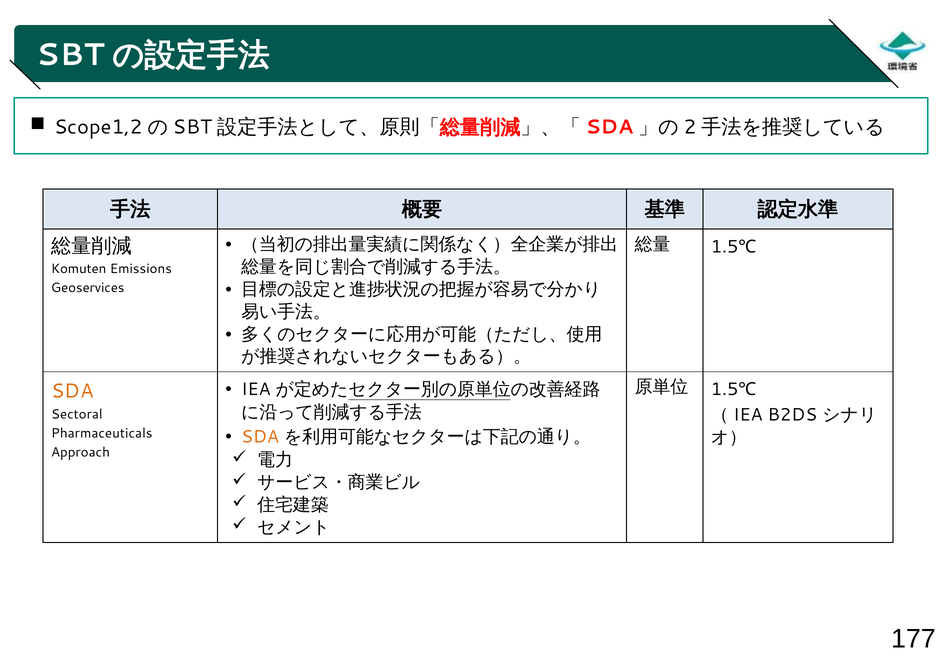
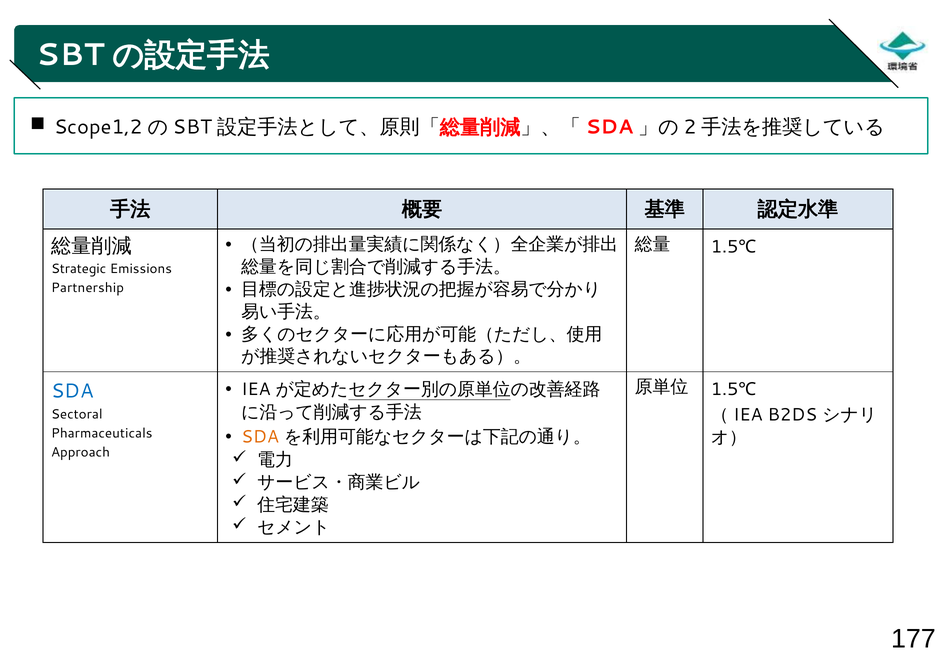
Komuten: Komuten -> Strategic
Geoservices: Geoservices -> Partnership
SDA at (72, 391) colour: orange -> blue
